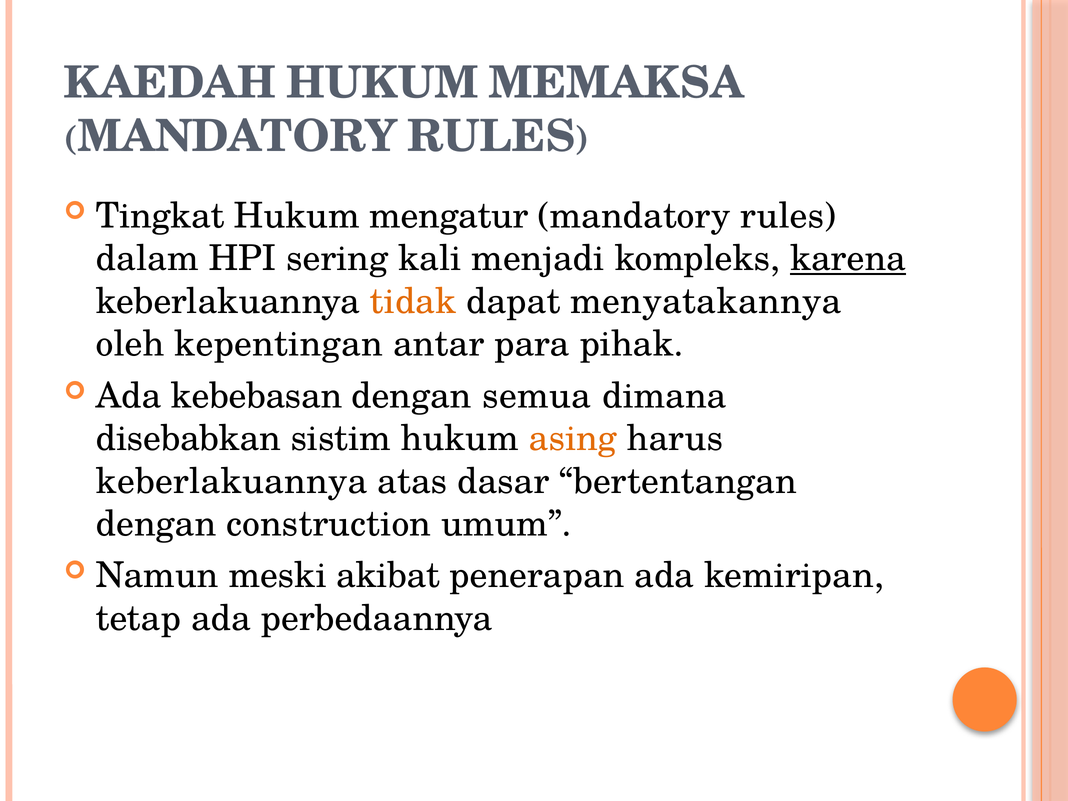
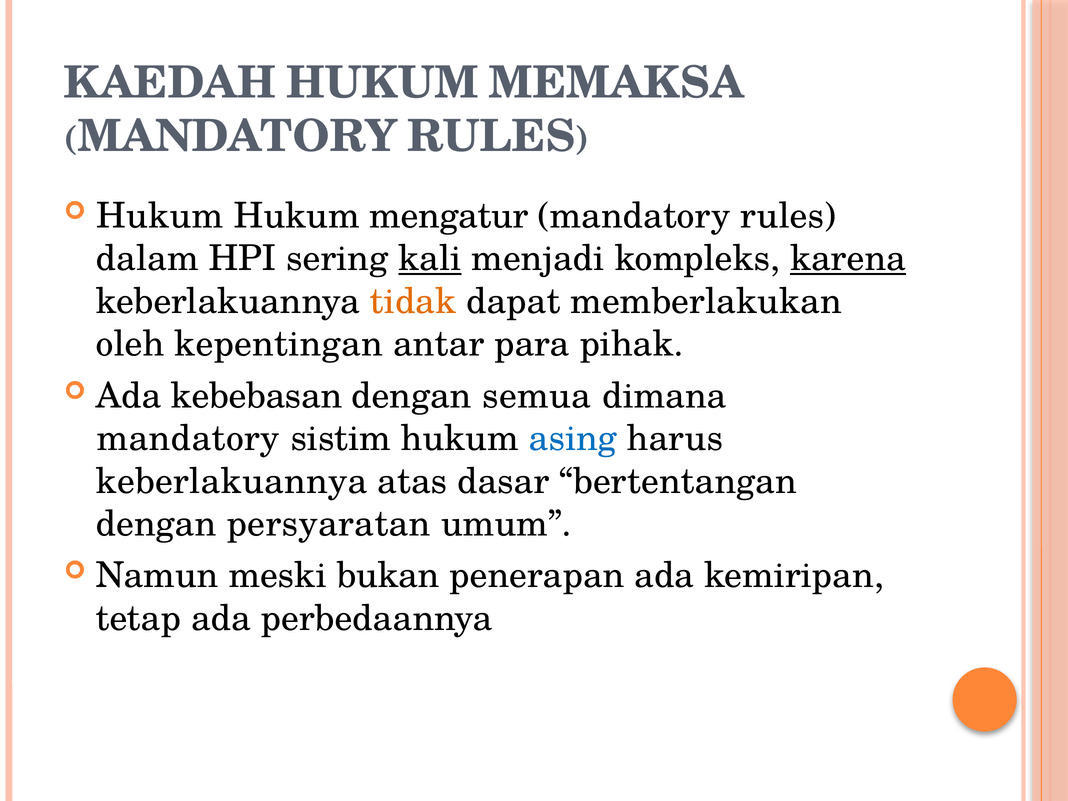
Tingkat at (160, 216): Tingkat -> Hukum
kali underline: none -> present
menyatakannya: menyatakannya -> memberlakukan
disebabkan at (188, 439): disebabkan -> mandatory
asing colour: orange -> blue
construction: construction -> persyaratan
akibat: akibat -> bukan
